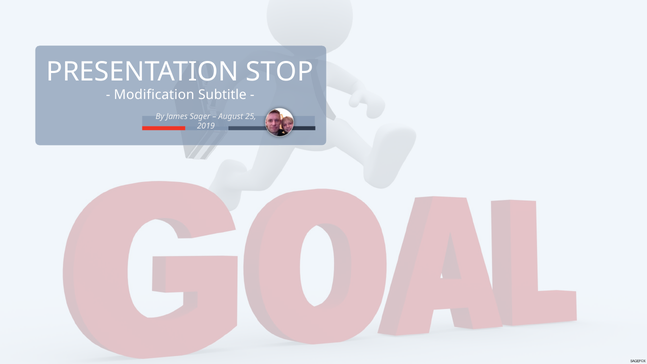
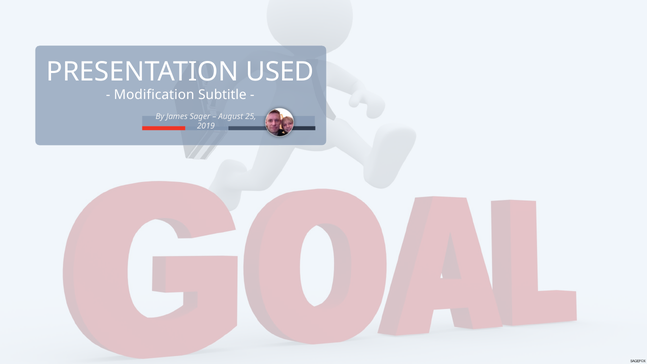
STOP: STOP -> USED
